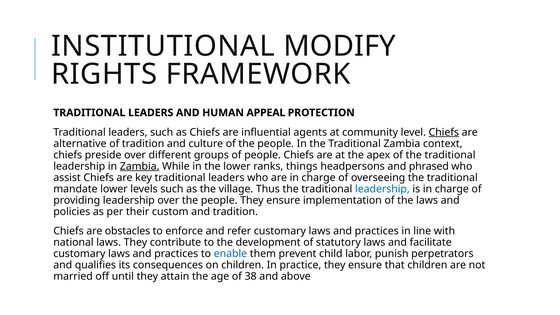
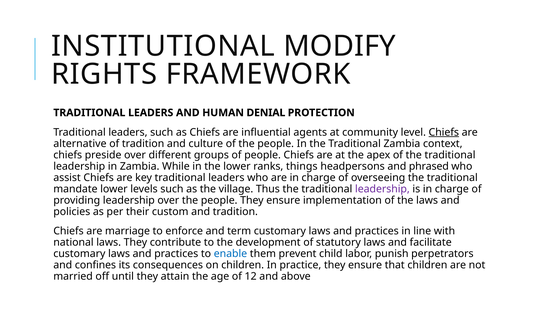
APPEAL: APPEAL -> DENIAL
Zambia at (140, 166) underline: present -> none
leadership at (382, 189) colour: blue -> purple
obstacles: obstacles -> marriage
refer: refer -> term
qualifies: qualifies -> confines
38: 38 -> 12
